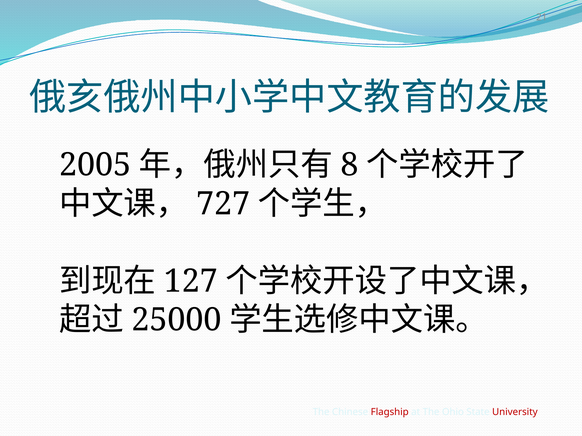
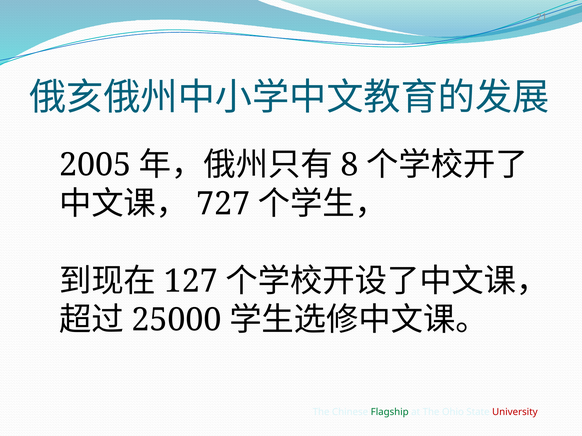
Flagship colour: red -> green
